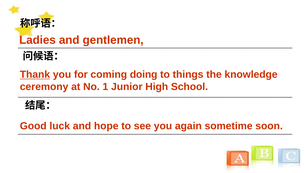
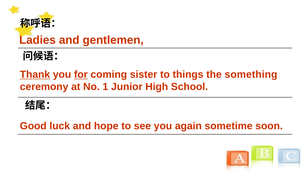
for underline: none -> present
doing: doing -> sister
knowledge: knowledge -> something
